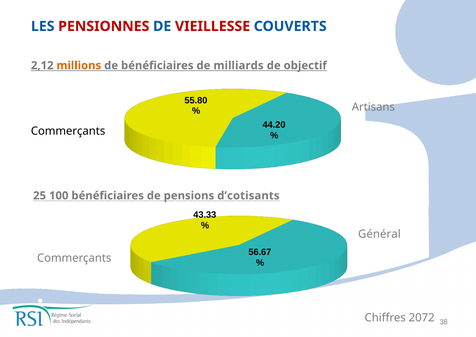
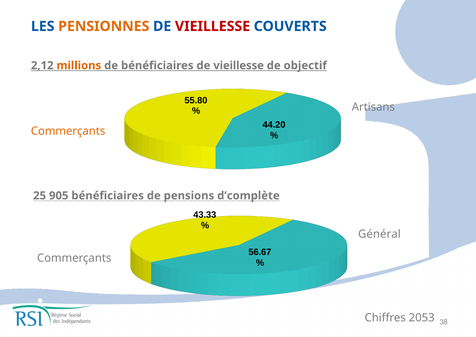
PENSIONNES colour: red -> orange
bénéficiaires de milliards: milliards -> vieillesse
Commerçants at (68, 131) colour: black -> orange
100: 100 -> 905
d’cotisants: d’cotisants -> d’complète
2072: 2072 -> 2053
